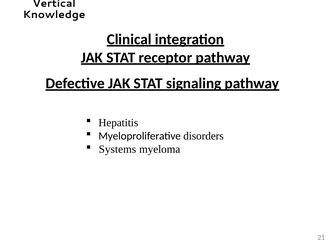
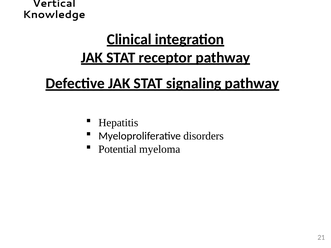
Systems: Systems -> Potential
